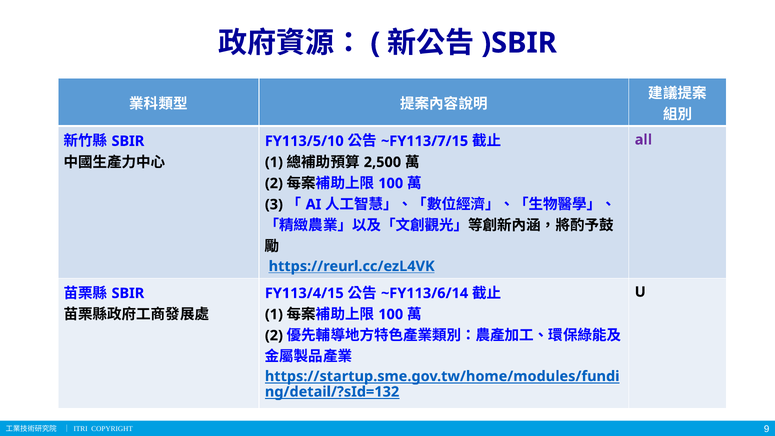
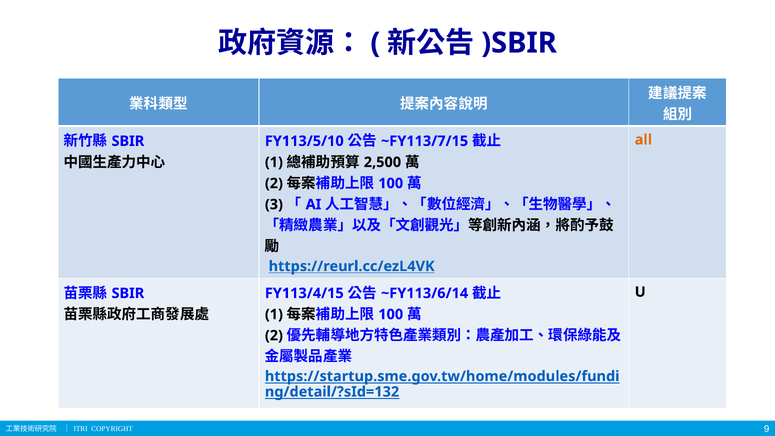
all colour: purple -> orange
